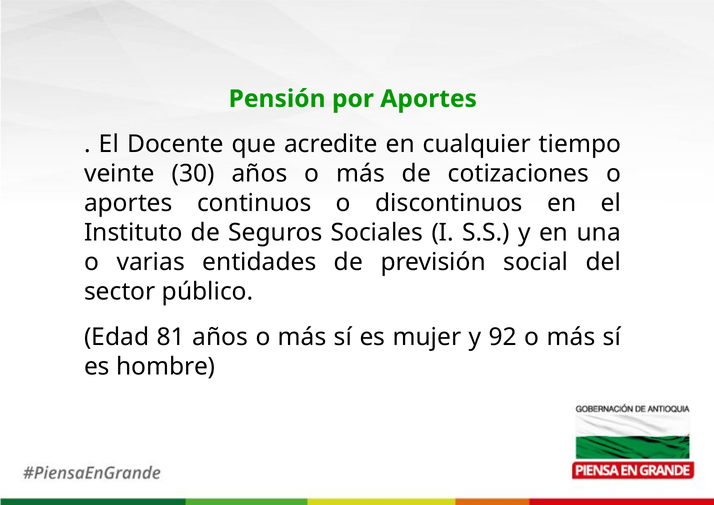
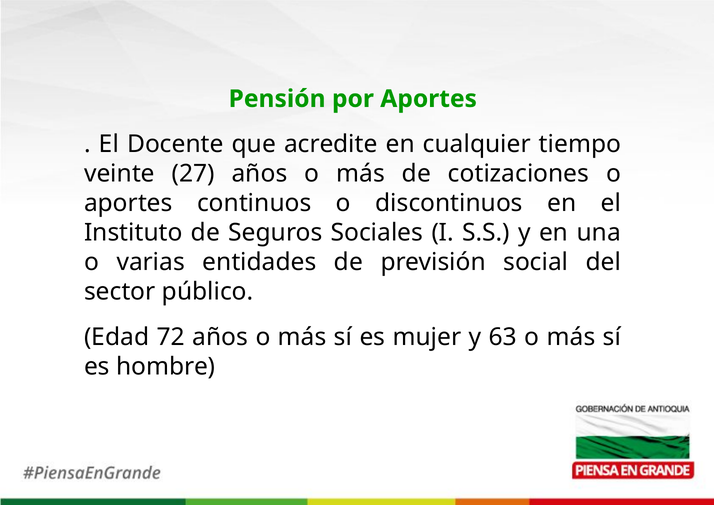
30: 30 -> 27
81: 81 -> 72
92: 92 -> 63
